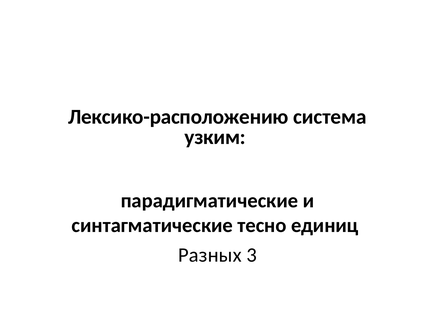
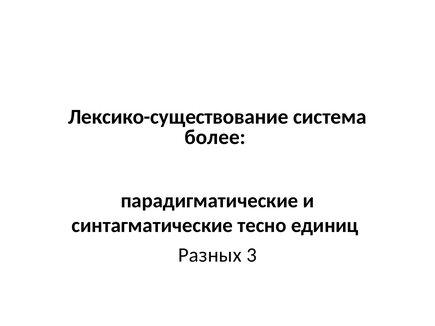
Лексико-расположению: Лексико-расположению -> Лексико-существование
узким: узким -> более
